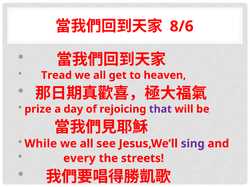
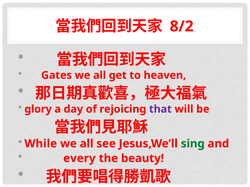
8/6: 8/6 -> 8/2
Tread: Tread -> Gates
prize: prize -> glory
sing colour: purple -> green
streets: streets -> beauty
